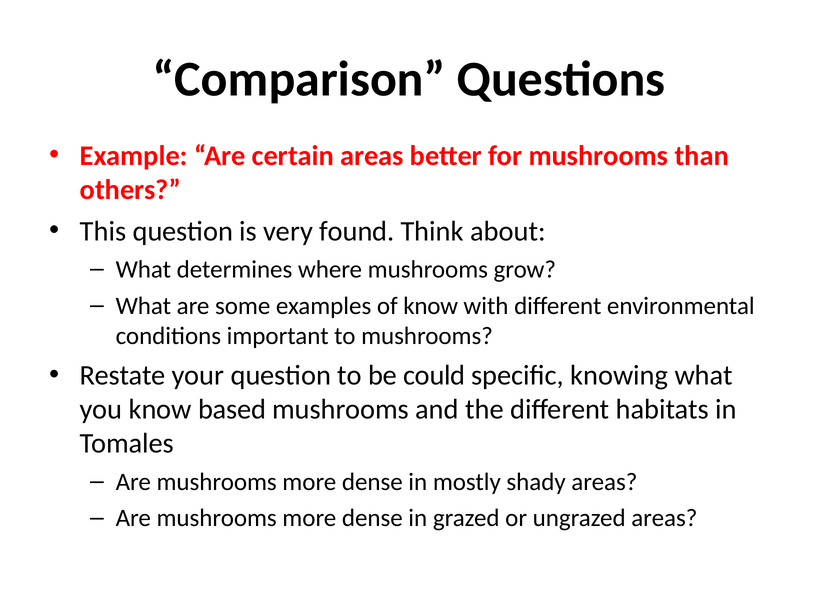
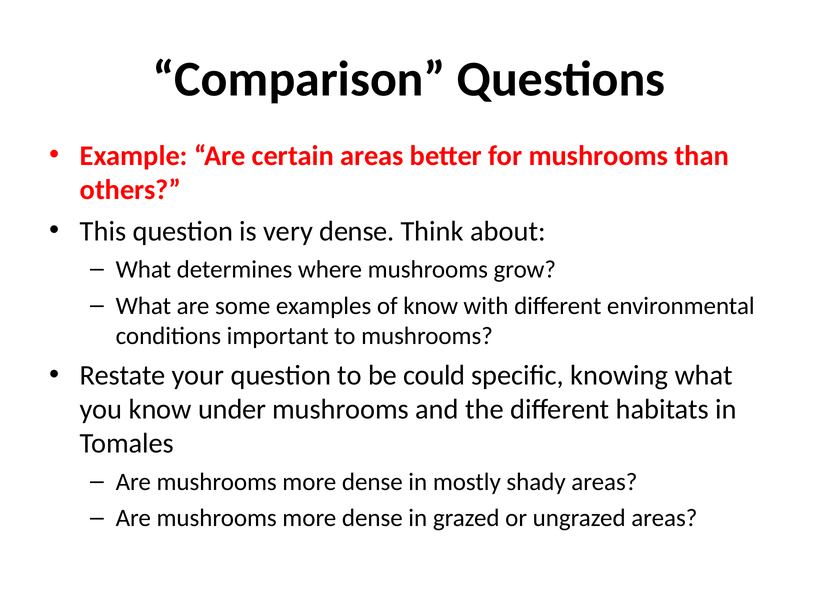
very found: found -> dense
based: based -> under
